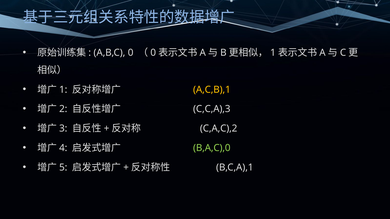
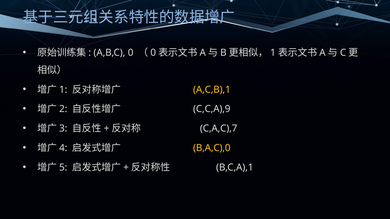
C,C,A),3: C,C,A),3 -> C,C,A),9
C,A,C),2: C,A,C),2 -> C,A,C),7
B,A,C),0 colour: light green -> yellow
